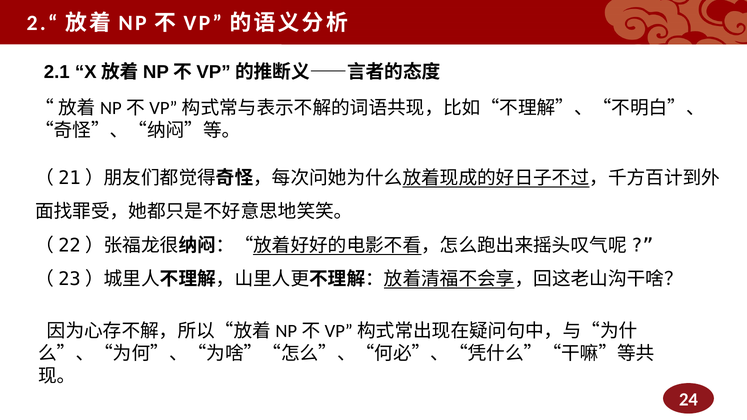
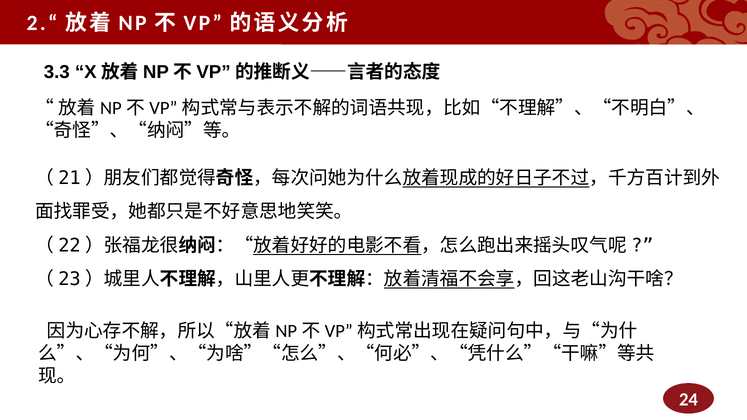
2.1: 2.1 -> 3.3
